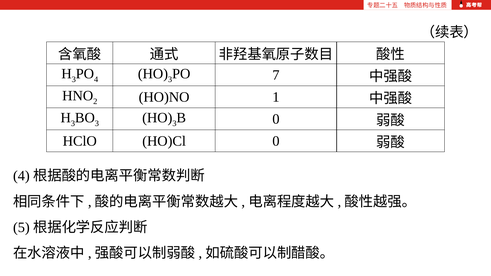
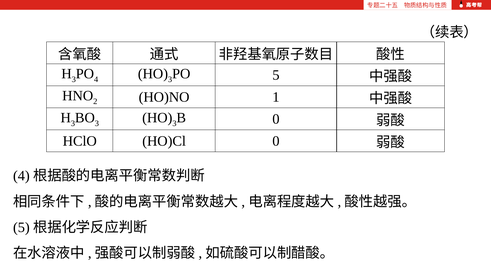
7 at (276, 75): 7 -> 5
